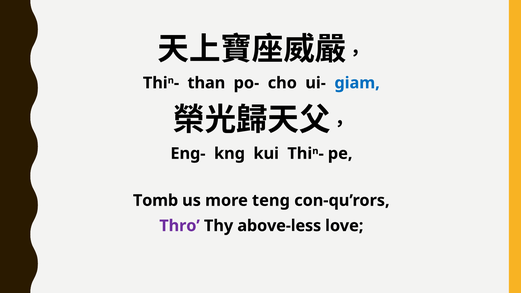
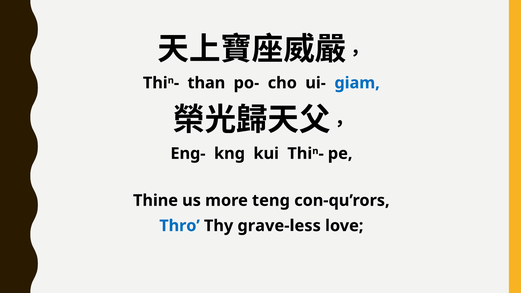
Tomb: Tomb -> Thine
Thro colour: purple -> blue
above-less: above-less -> grave-less
